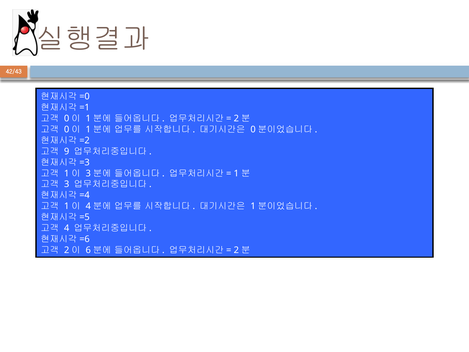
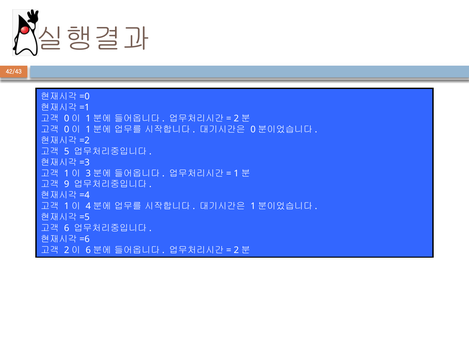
9: 9 -> 5
3: 3 -> 9
4: 4 -> 6
